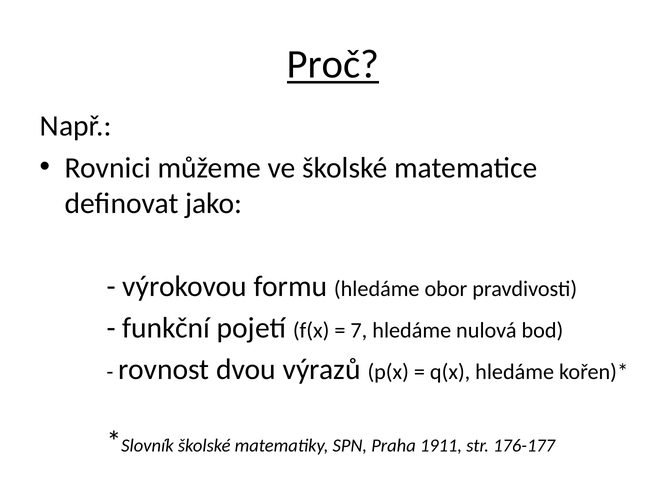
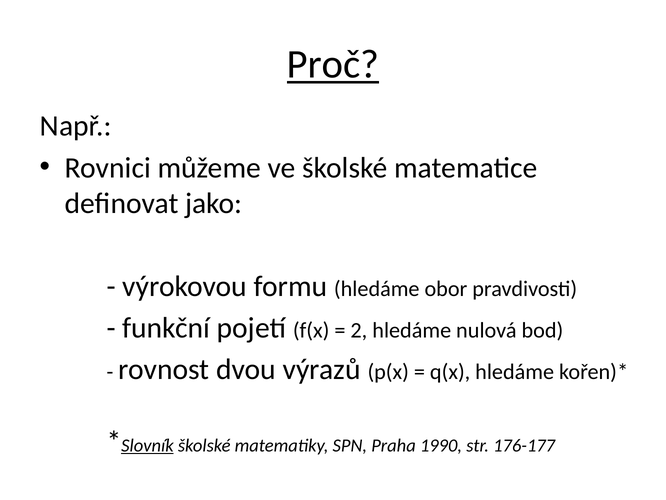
7: 7 -> 2
Slovník underline: none -> present
1911: 1911 -> 1990
